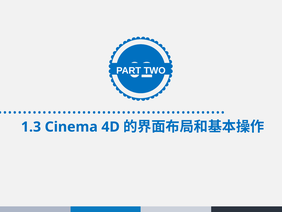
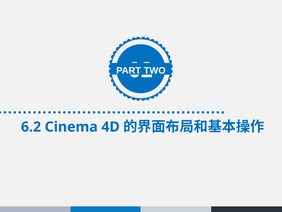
1.3: 1.3 -> 6.2
